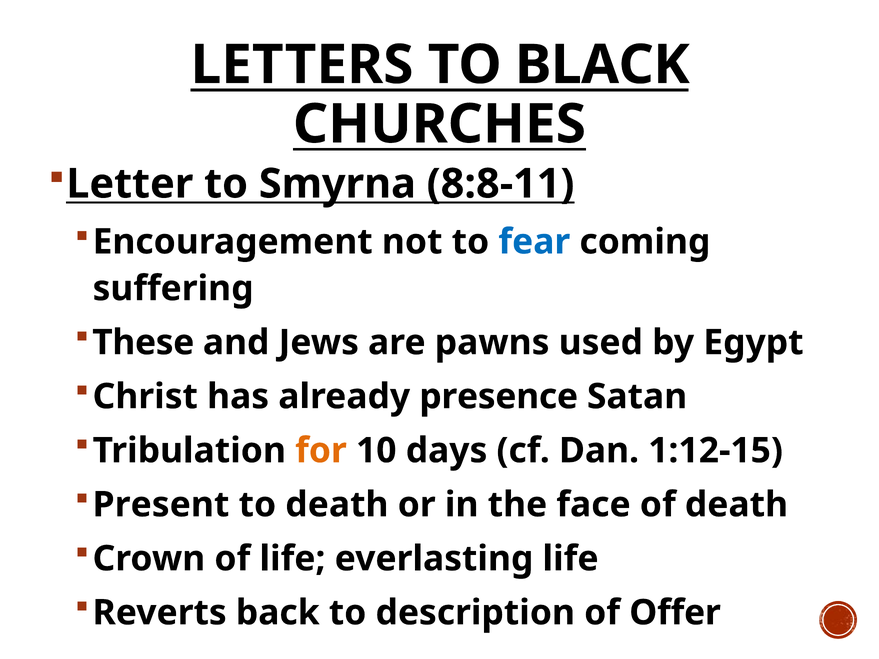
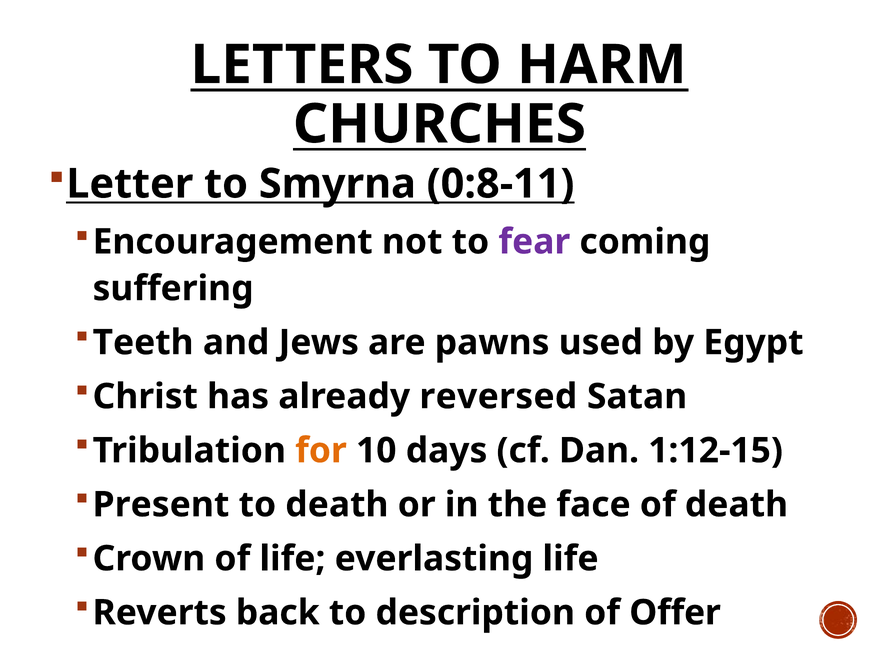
BLACK: BLACK -> HARM
8:8-11: 8:8-11 -> 0:8-11
fear colour: blue -> purple
These: These -> Teeth
presence: presence -> reversed
